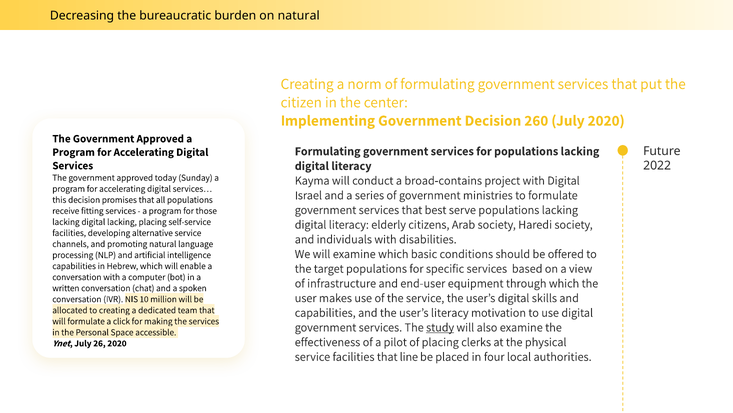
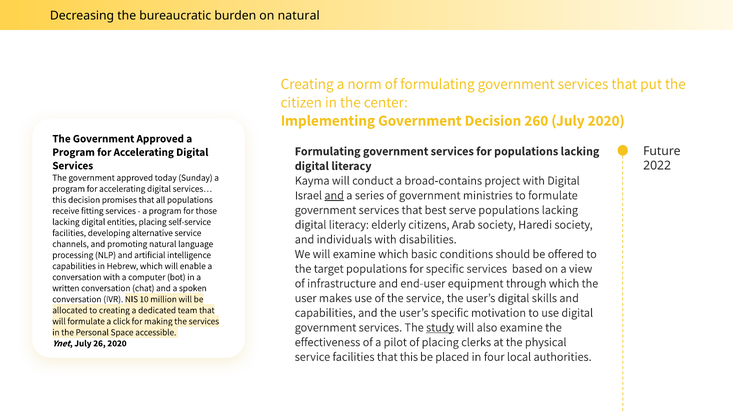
and at (334, 195) underline: none -> present
digital lacking: lacking -> entities
user’s literacy: literacy -> specific
that line: line -> this
